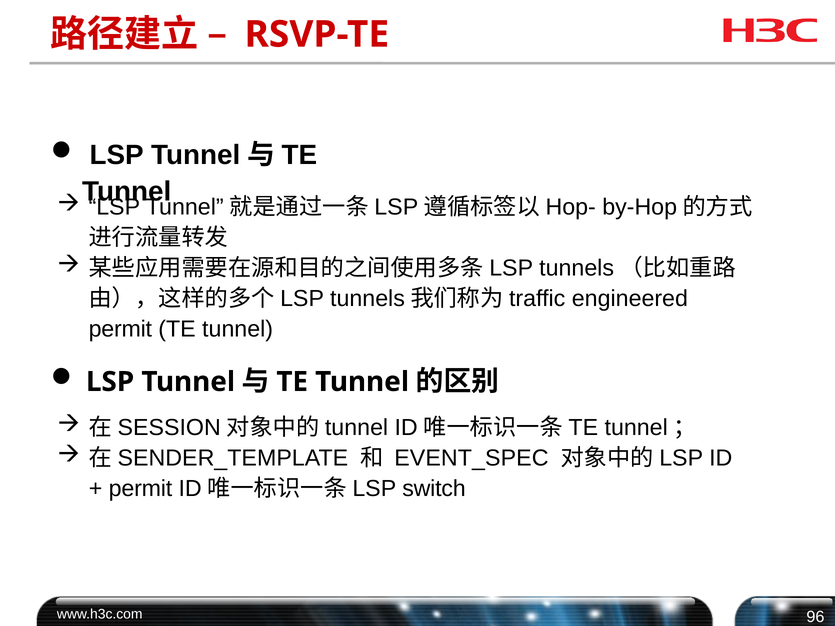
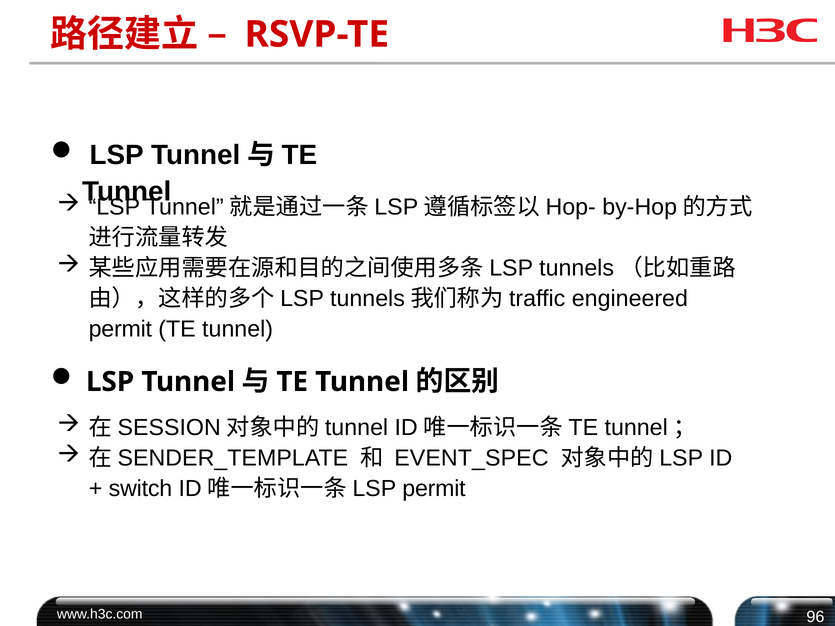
permit at (140, 489): permit -> switch
switch at (434, 489): switch -> permit
